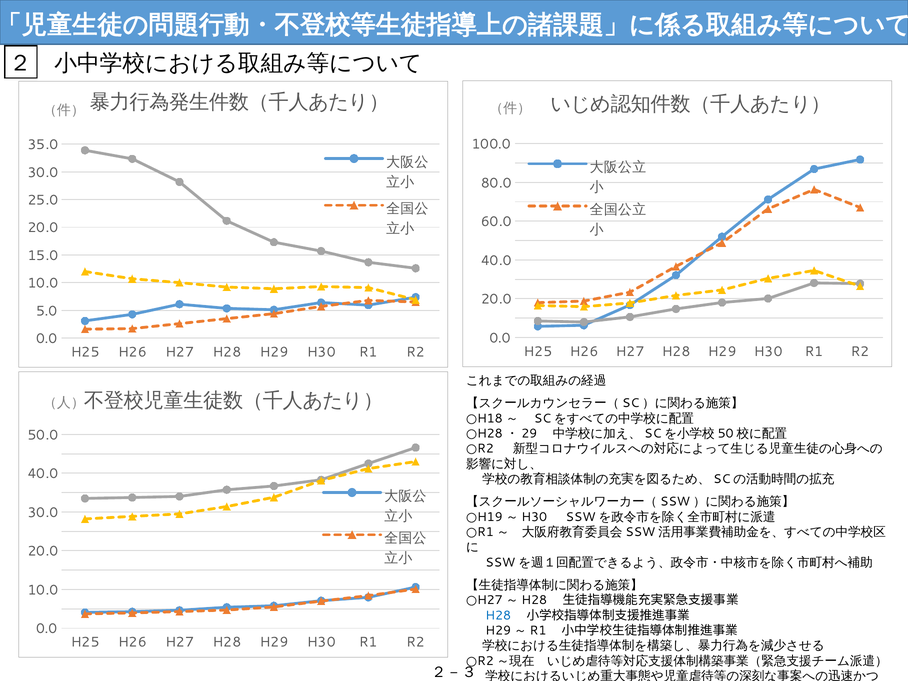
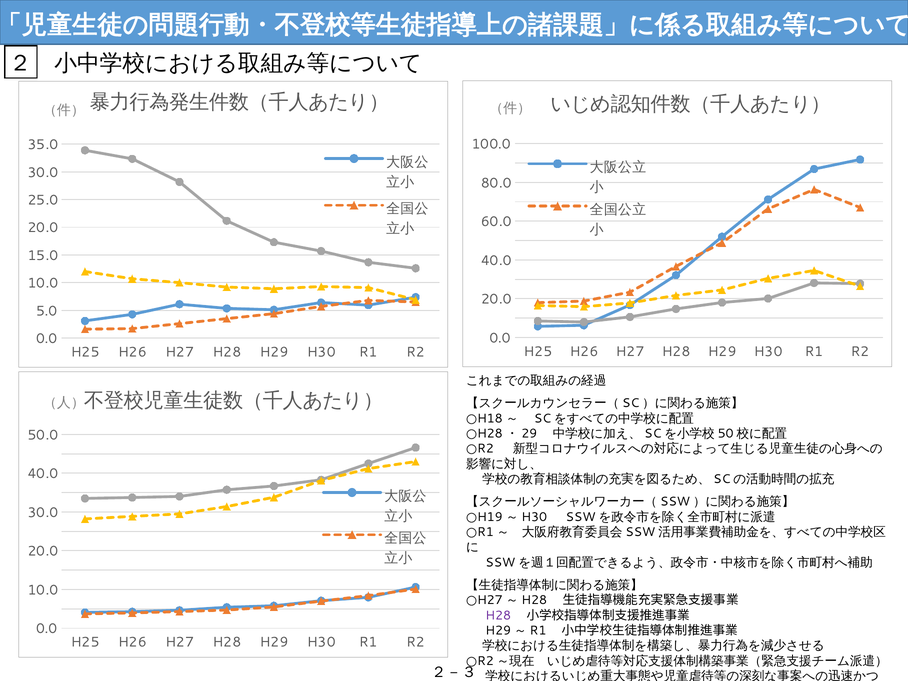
H28 at (498, 615) colour: blue -> purple
